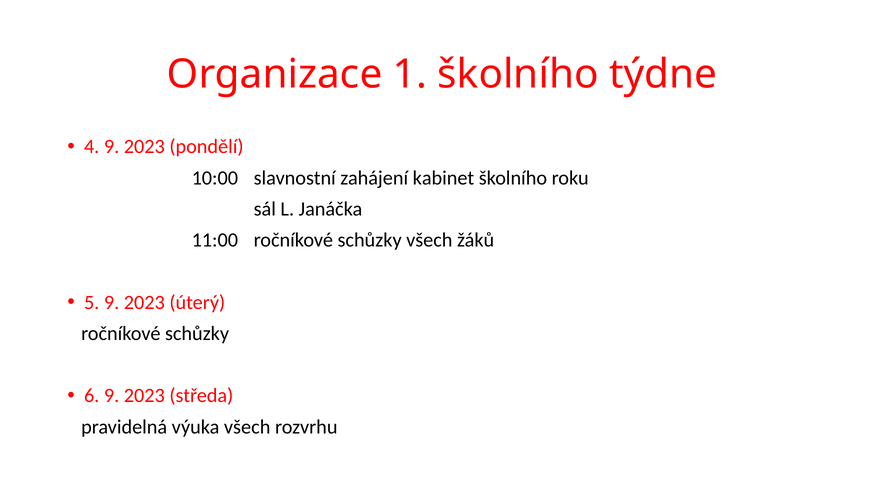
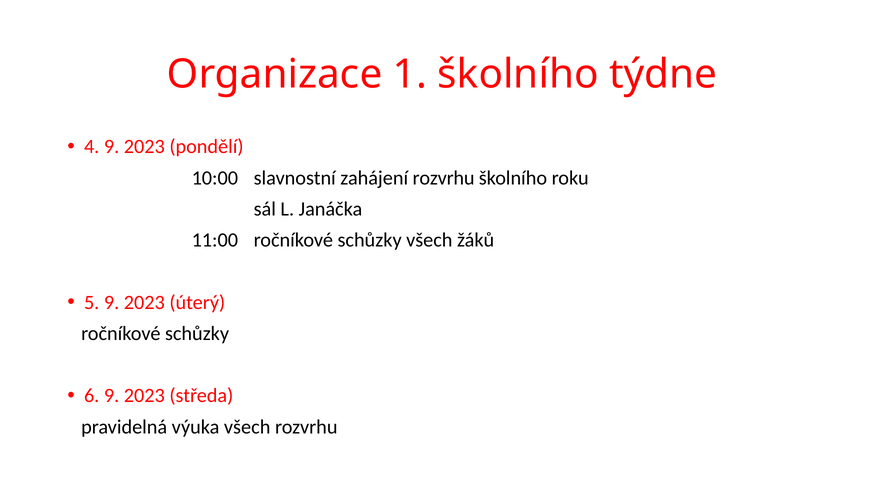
zahájení kabinet: kabinet -> rozvrhu
